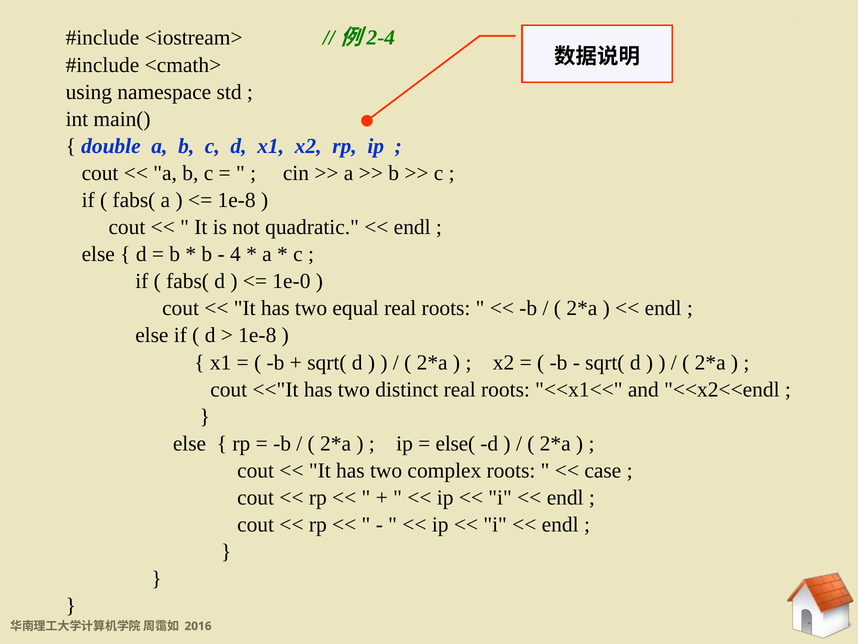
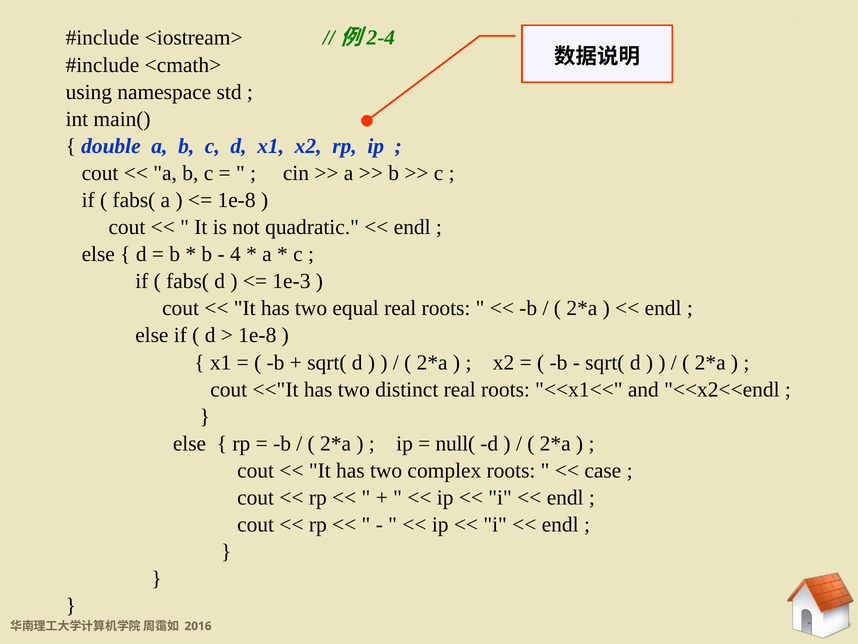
1e-0: 1e-0 -> 1e-3
else(: else( -> null(
